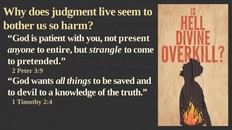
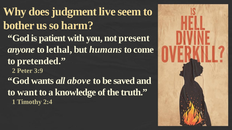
entire: entire -> lethal
strangle: strangle -> humans
things: things -> above
devil: devil -> want
